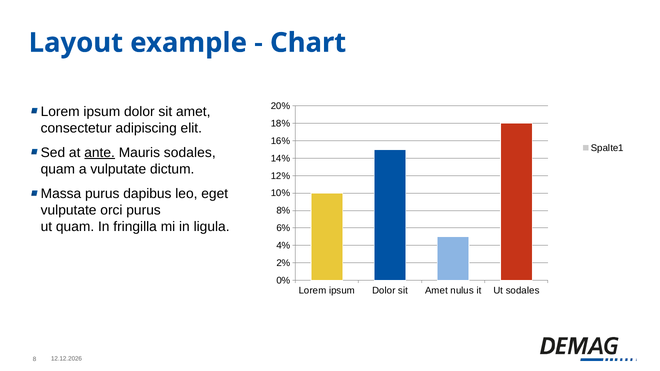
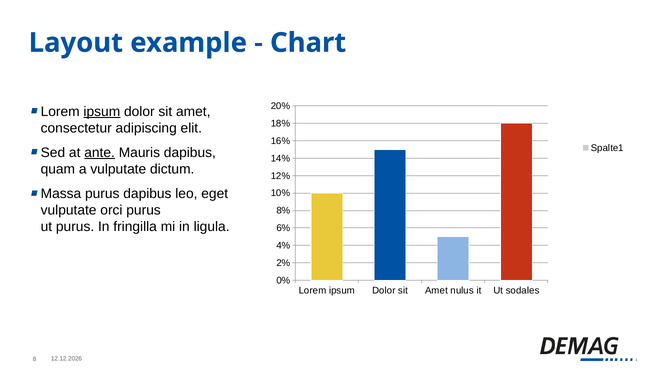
ipsum at (102, 112) underline: none -> present
Mauris sodales: sodales -> dapibus
ut quam: quam -> purus
